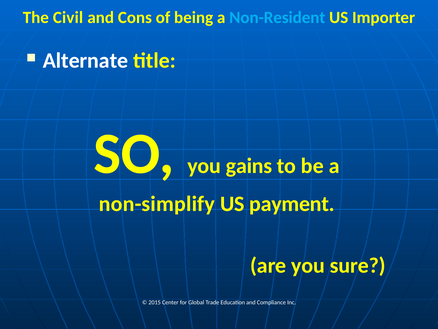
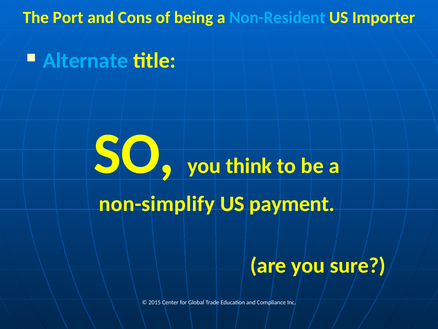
Civil: Civil -> Port
Alternate colour: white -> light blue
gains: gains -> think
